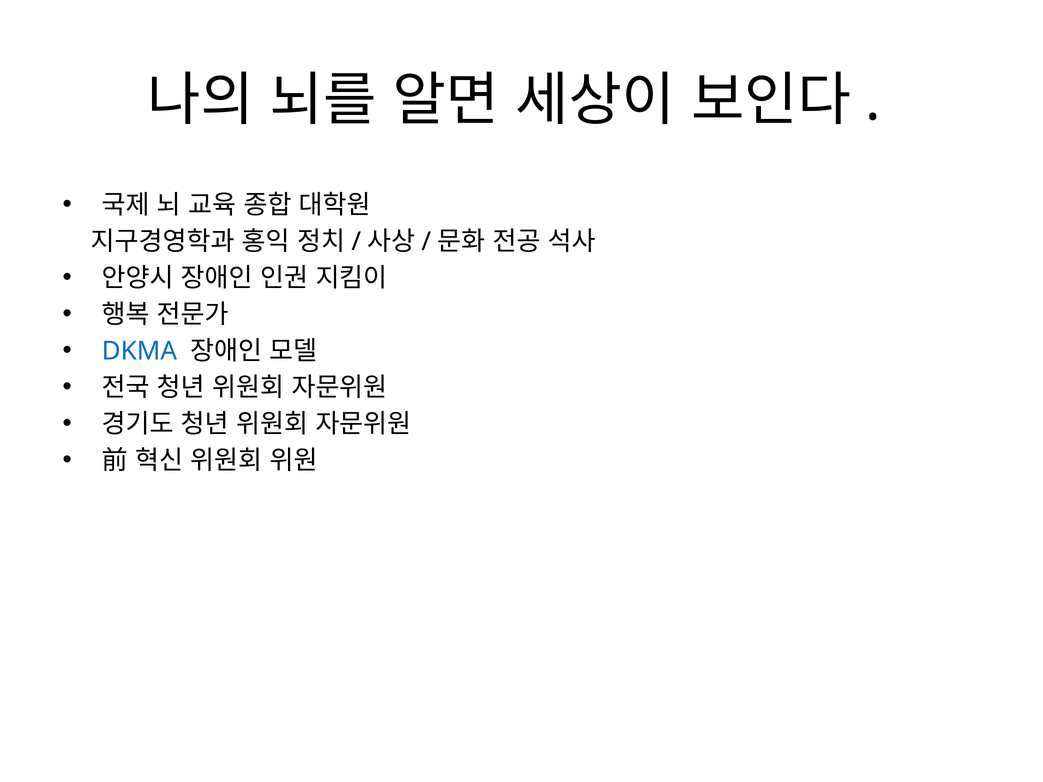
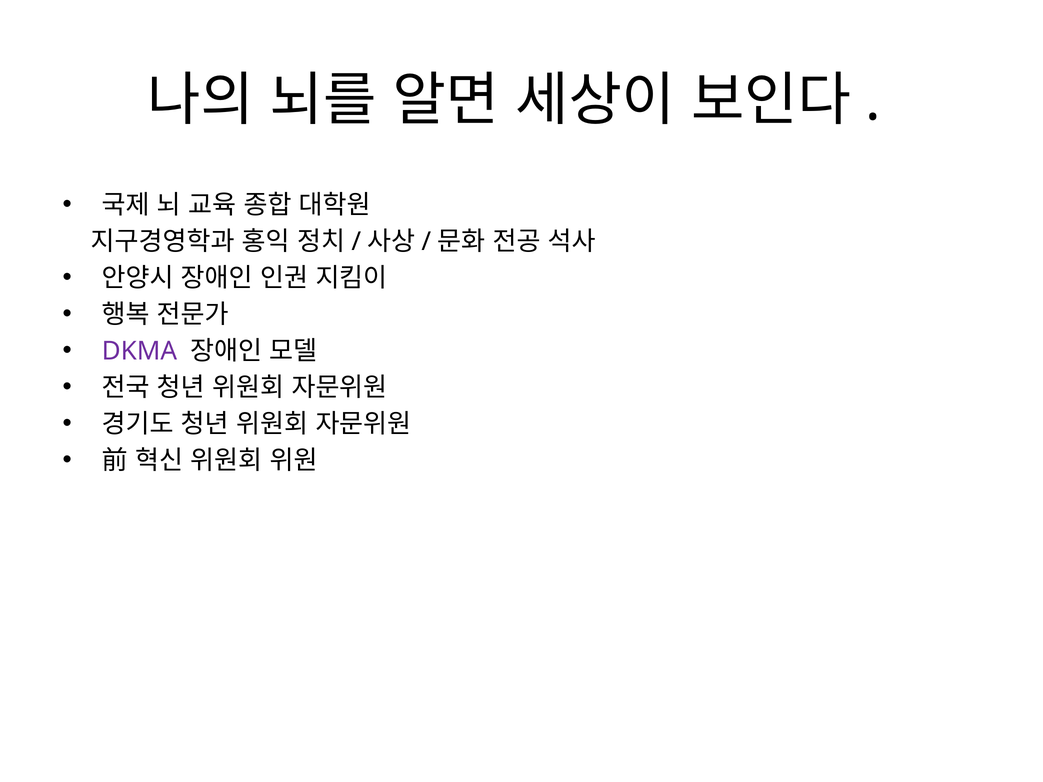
DKMA colour: blue -> purple
